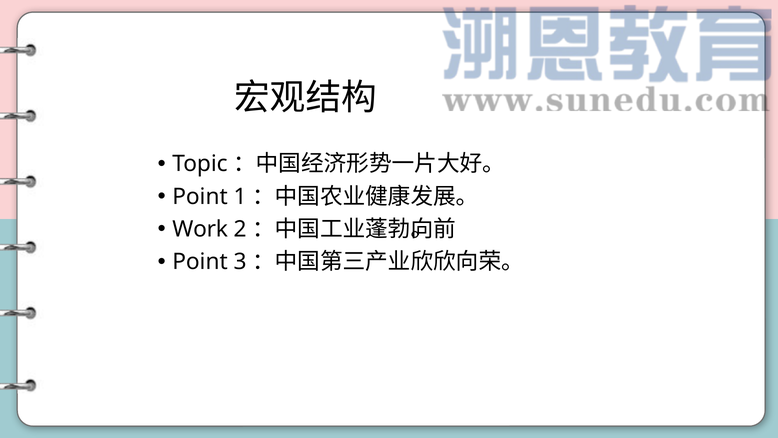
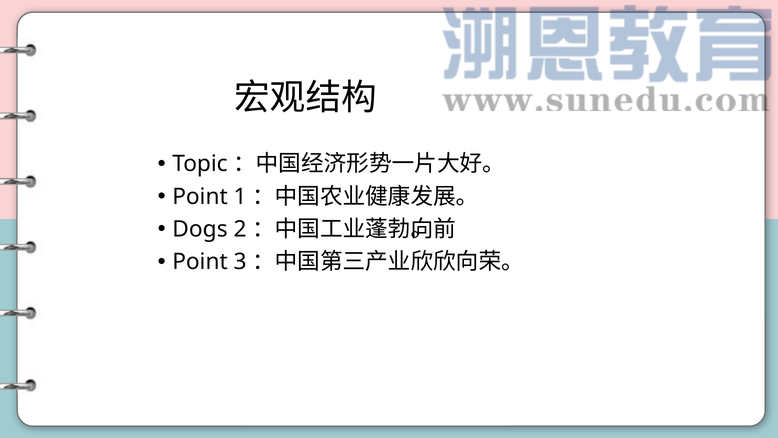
Work: Work -> Dogs
